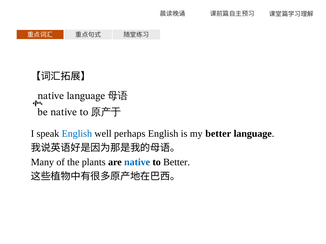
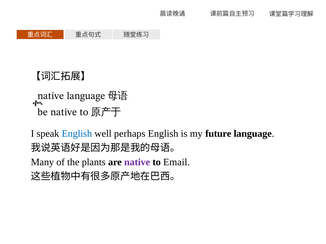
my better: better -> future
native at (137, 162) colour: blue -> purple
to Better: Better -> Email
